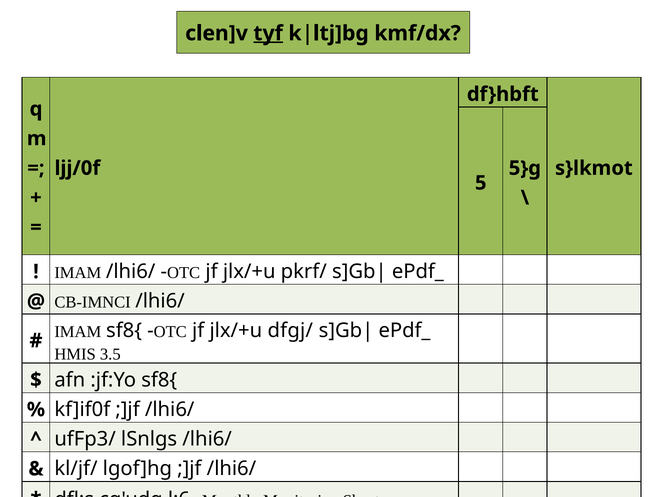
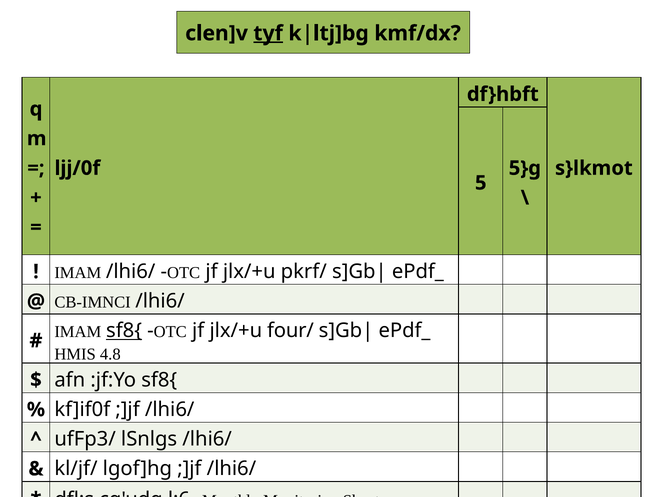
sf8{ at (124, 331) underline: none -> present
dfgj/: dfgj/ -> four/
3.5: 3.5 -> 4.8
